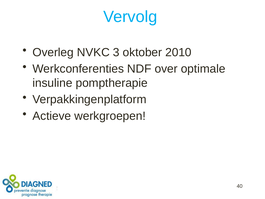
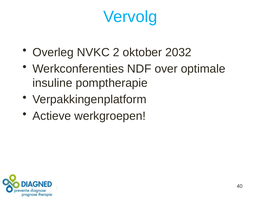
3: 3 -> 2
2010: 2010 -> 2032
